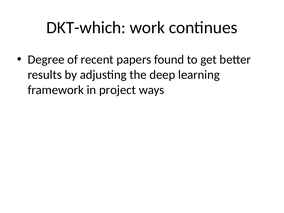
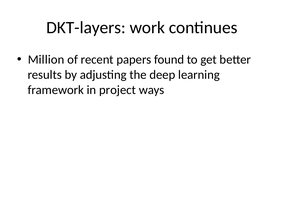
DKT-which: DKT-which -> DKT-layers
Degree: Degree -> Million
